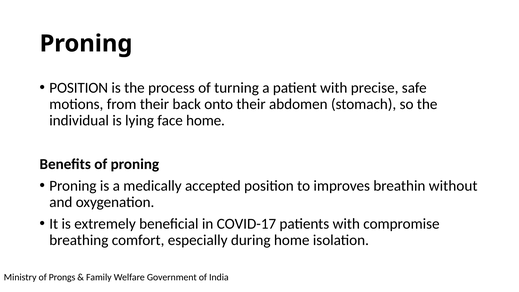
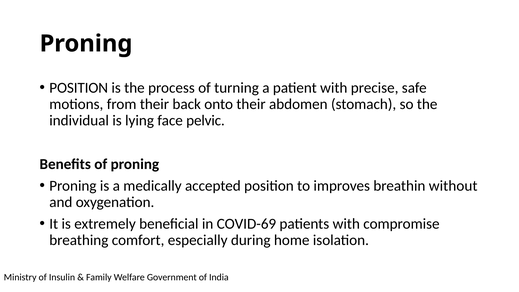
face home: home -> pelvic
COVID-17: COVID-17 -> COVID-69
Prongs: Prongs -> Insulin
